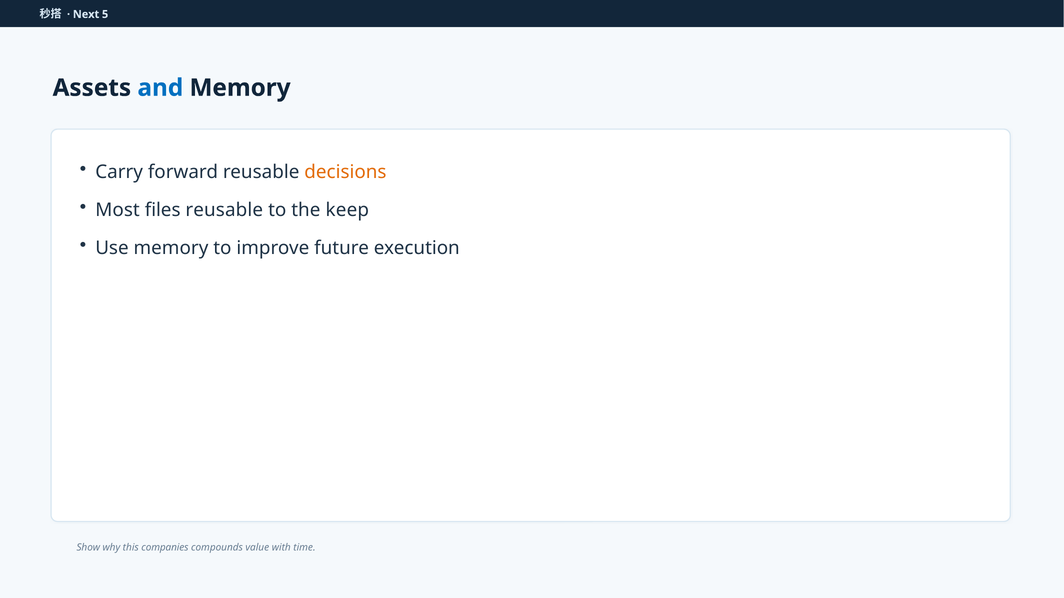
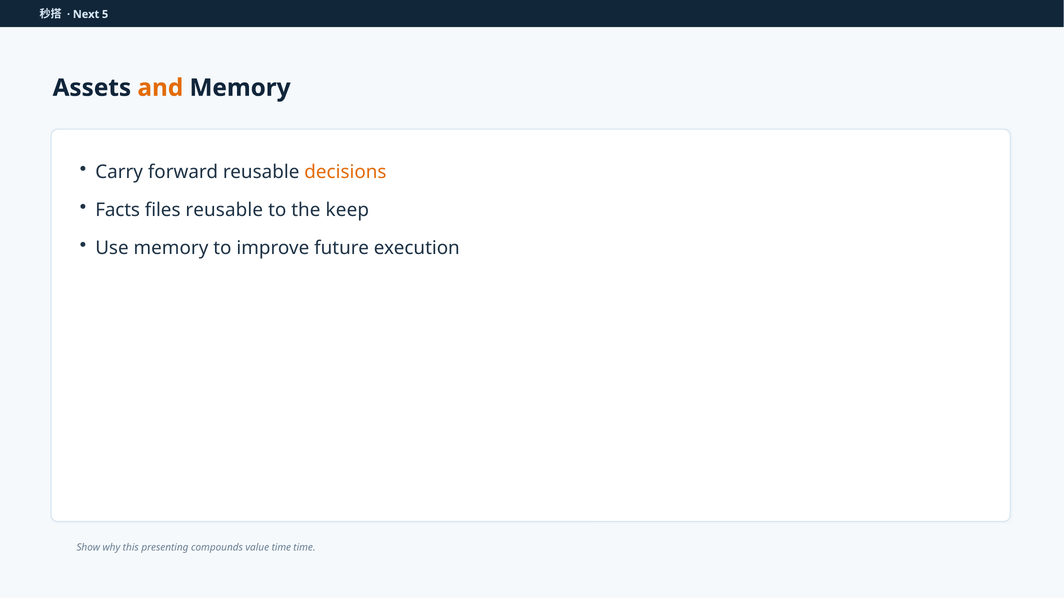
and colour: blue -> orange
Most: Most -> Facts
companies: companies -> presenting
value with: with -> time
